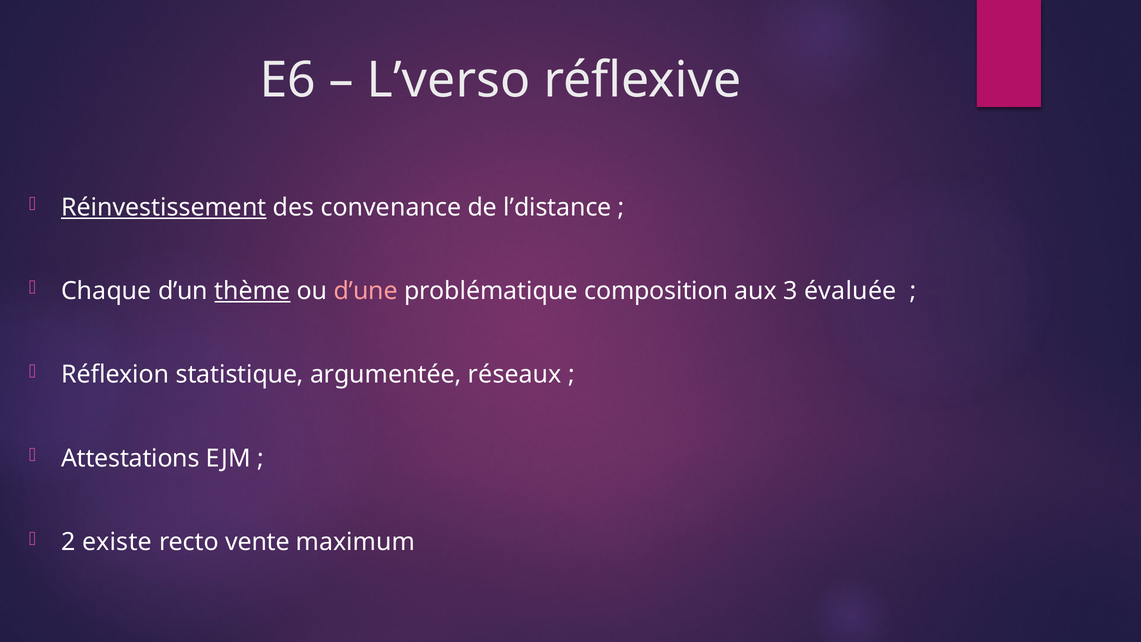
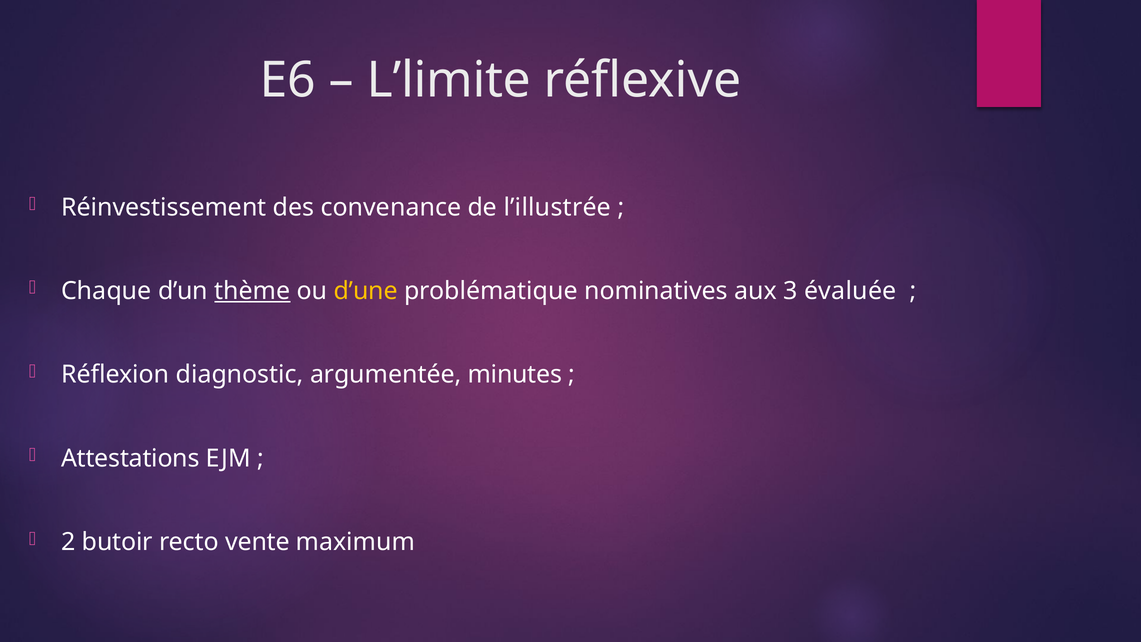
L’verso: L’verso -> L’limite
Réinvestissement underline: present -> none
l’distance: l’distance -> l’illustrée
d’une colour: pink -> yellow
composition: composition -> nominatives
statistique: statistique -> diagnostic
réseaux: réseaux -> minutes
existe: existe -> butoir
